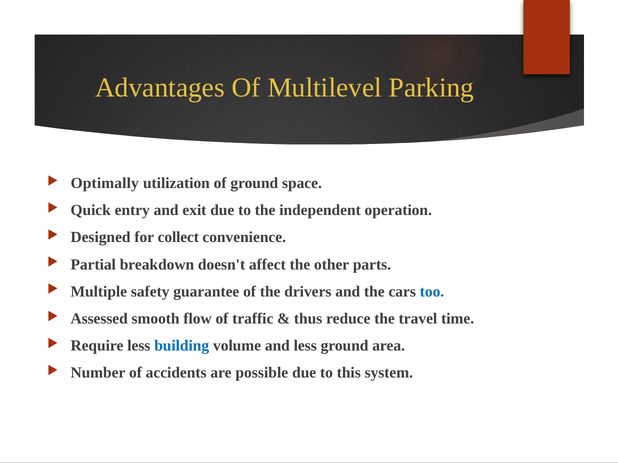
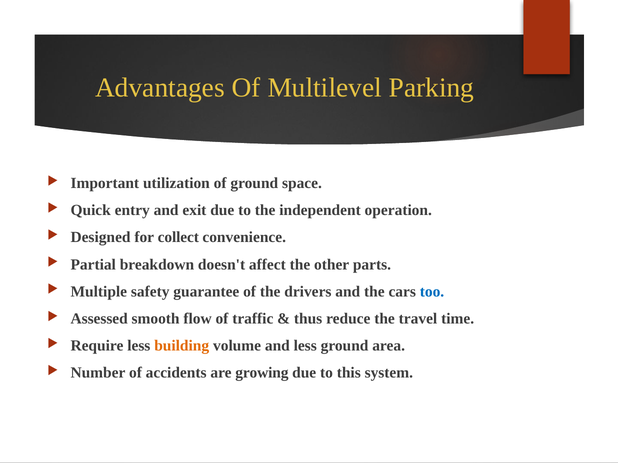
Optimally: Optimally -> Important
building colour: blue -> orange
possible: possible -> growing
